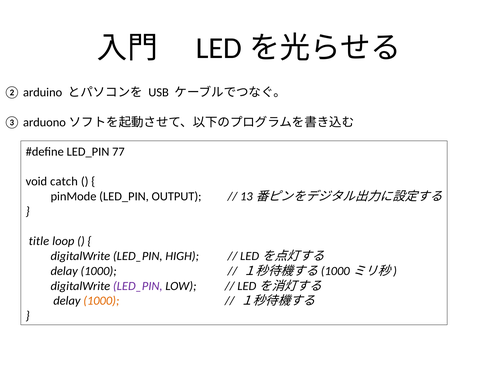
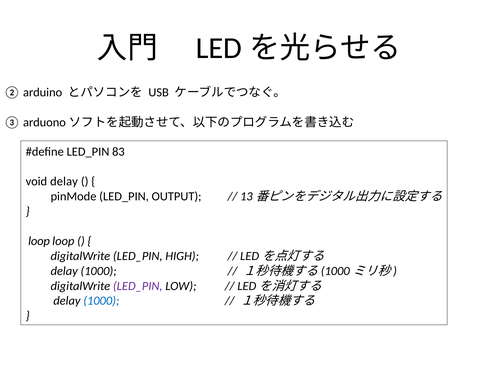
77: 77 -> 83
void catch: catch -> delay
title at (39, 242): title -> loop
1000 at (101, 301) colour: orange -> blue
